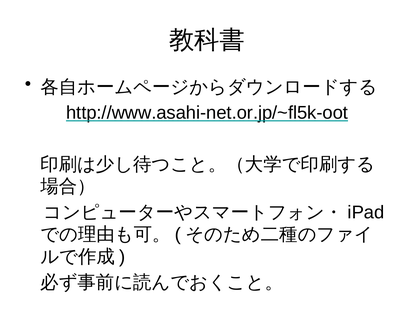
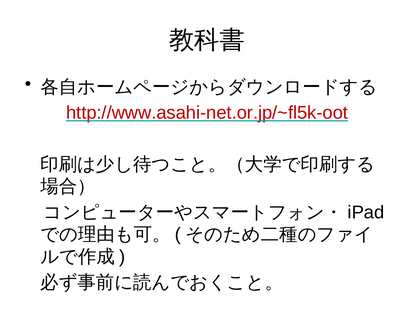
http://www.asahi-net.or.jp/~fl5k-oot colour: black -> red
